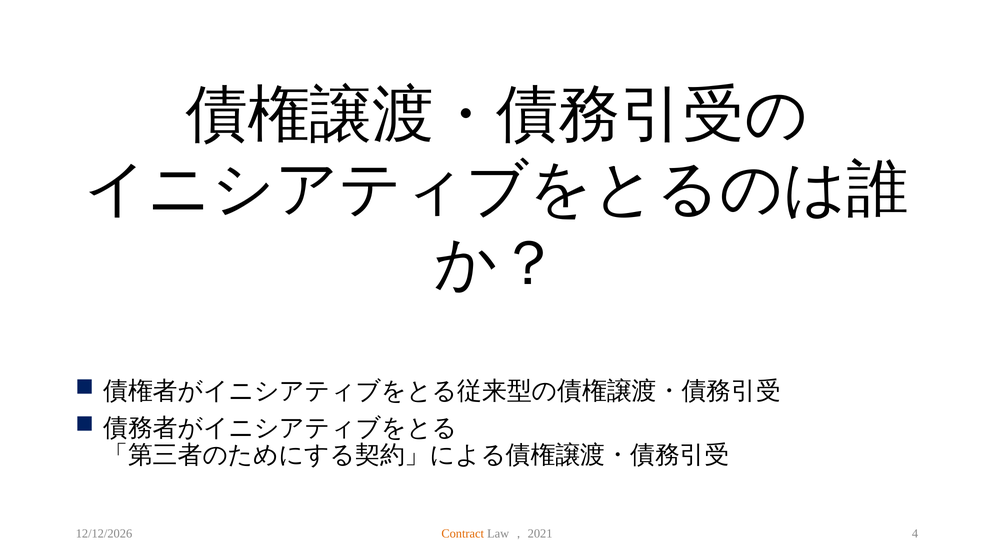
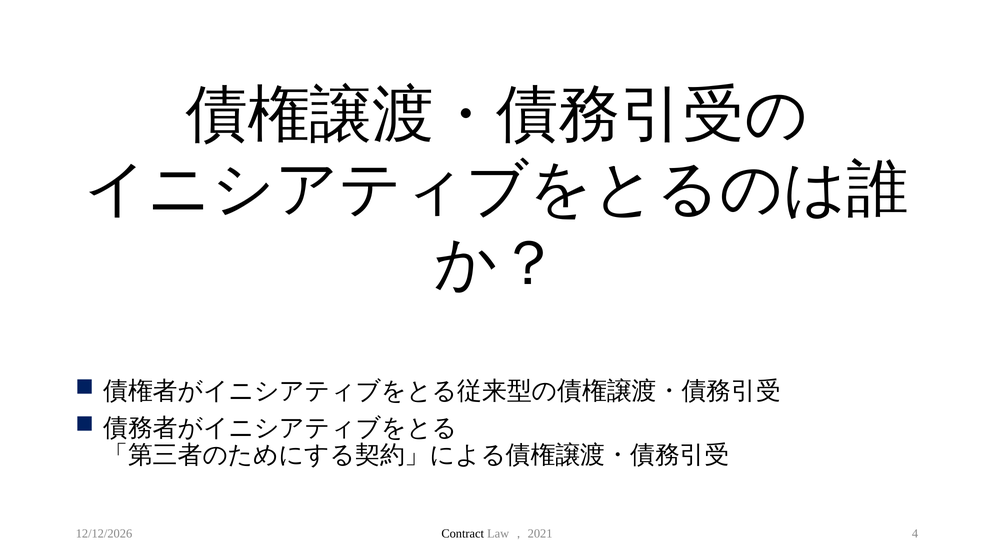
Contract colour: orange -> black
